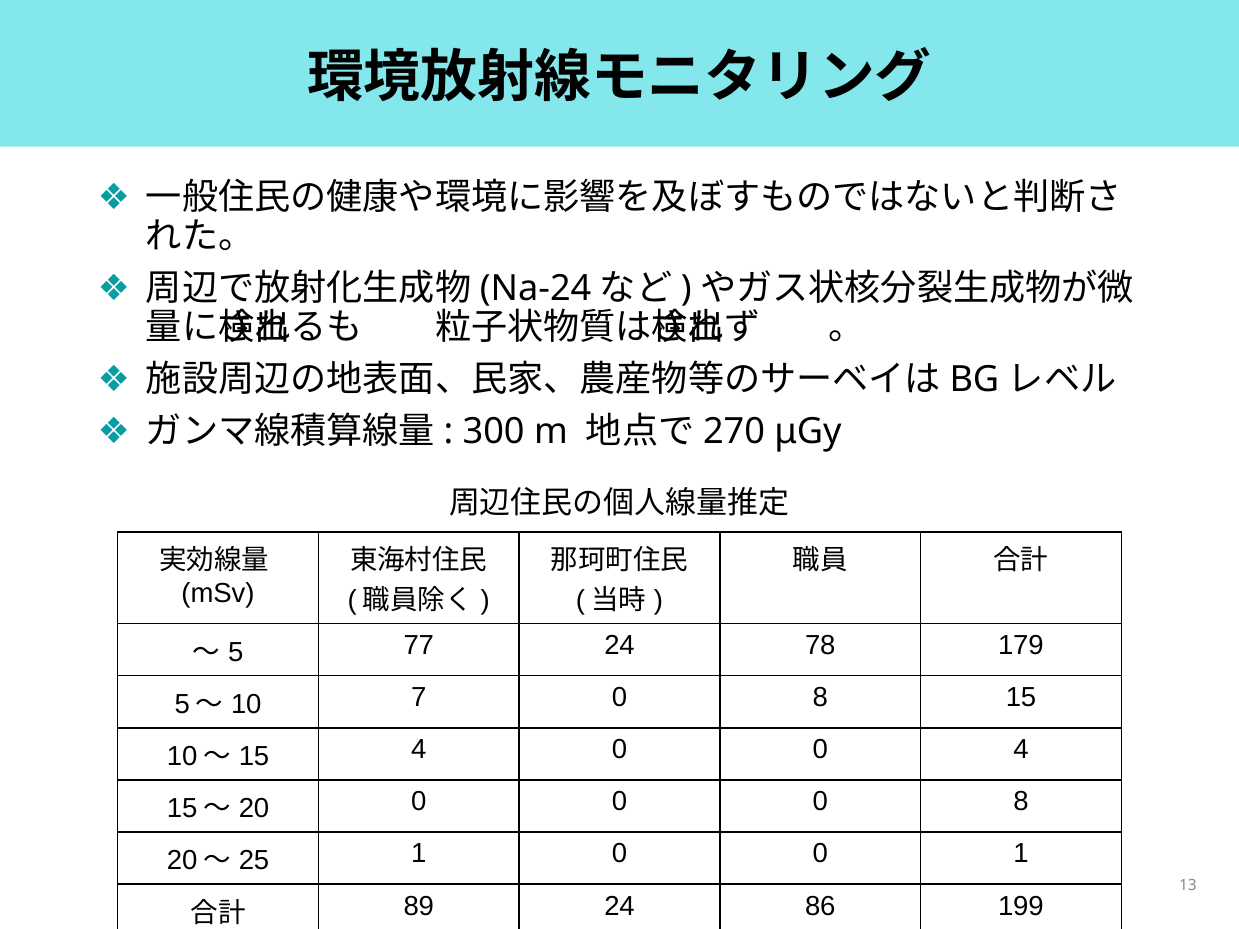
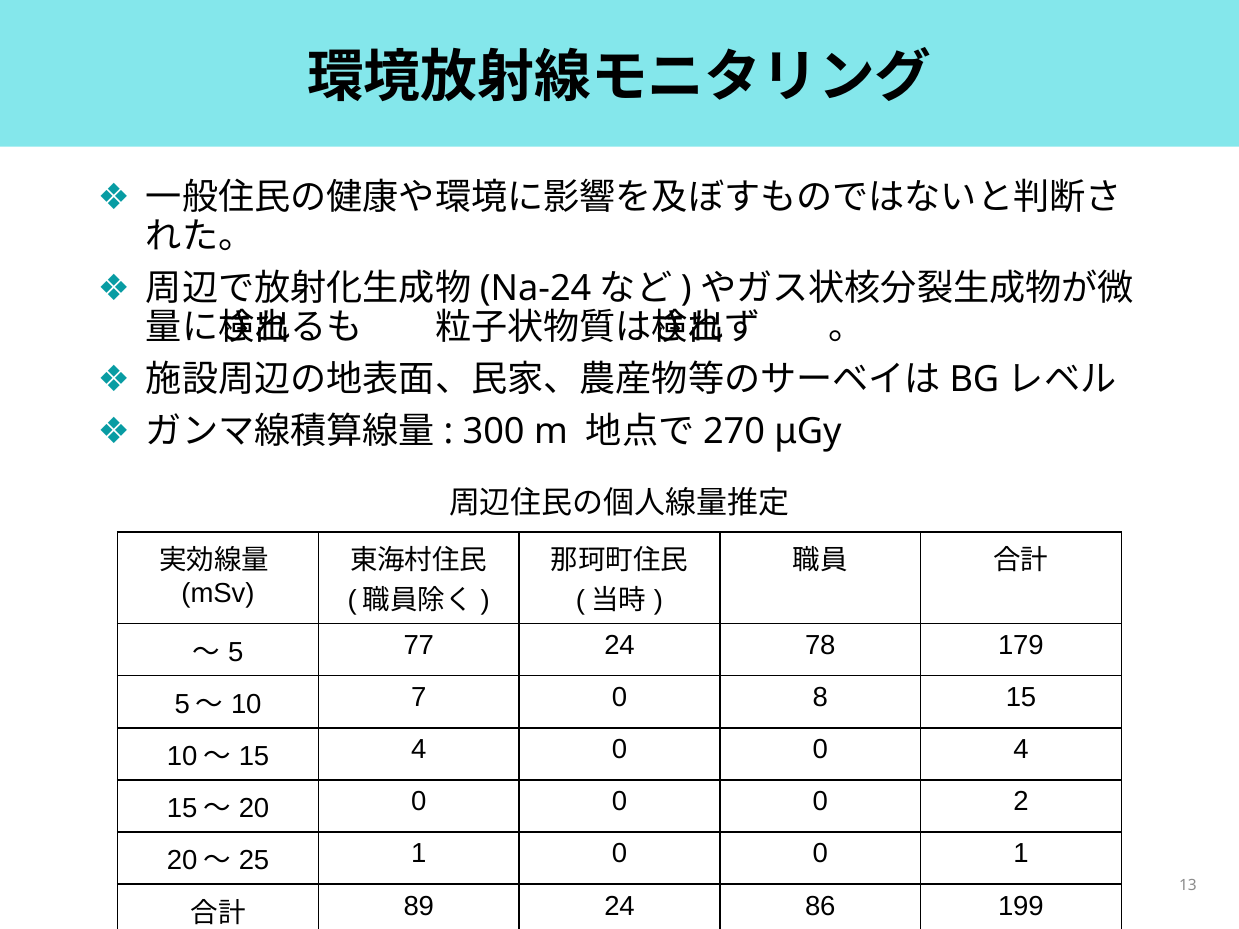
0 0 8: 8 -> 2
